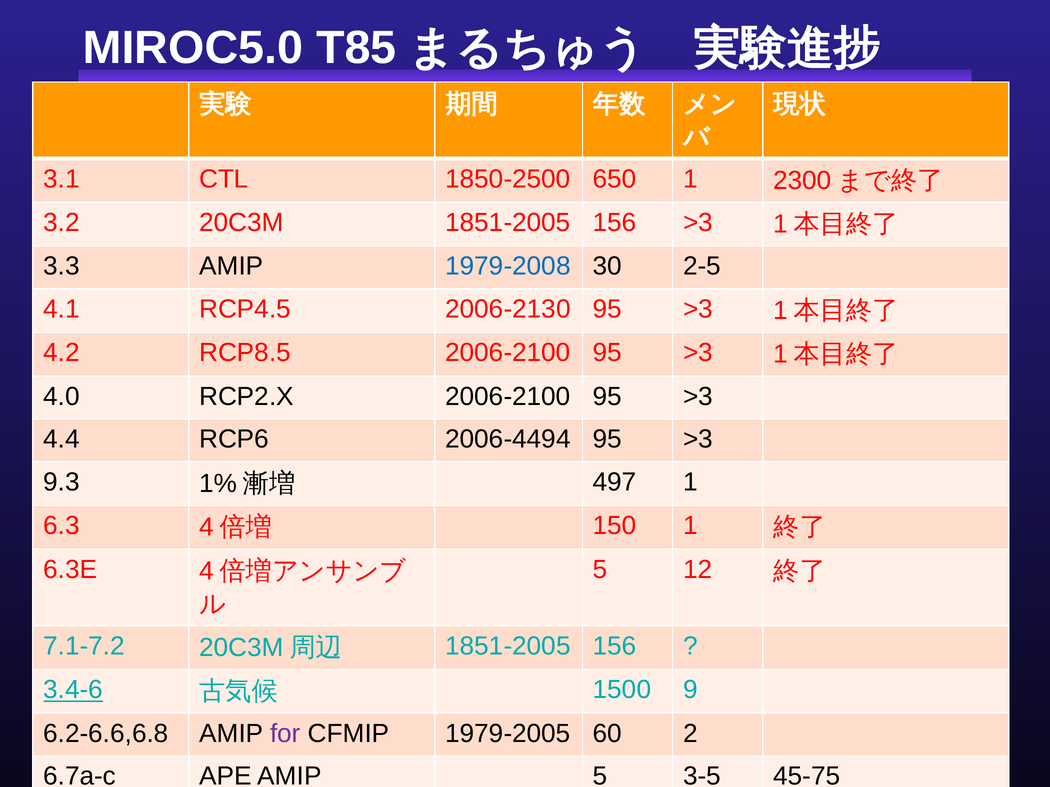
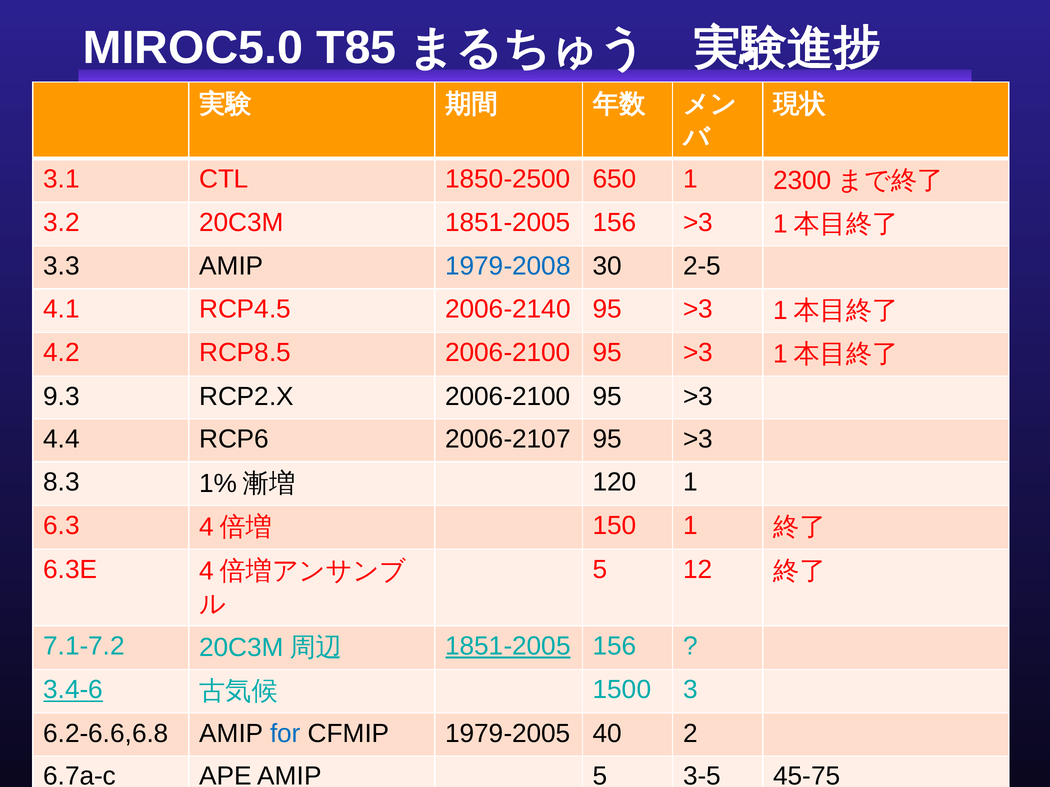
2006-2130: 2006-2130 -> 2006-2140
4.0: 4.0 -> 9.3
2006-4494: 2006-4494 -> 2006-2107
9.3: 9.3 -> 8.3
497: 497 -> 120
1851-2005 at (508, 647) underline: none -> present
9: 9 -> 3
for colour: purple -> blue
60: 60 -> 40
